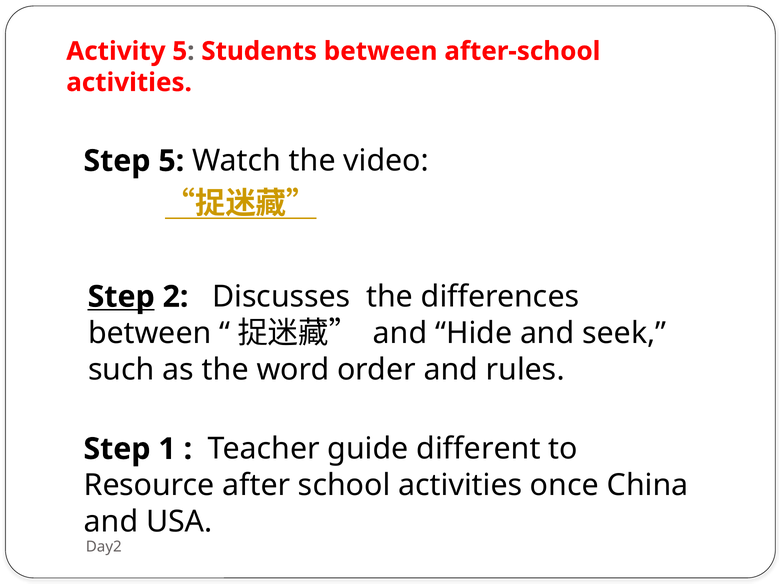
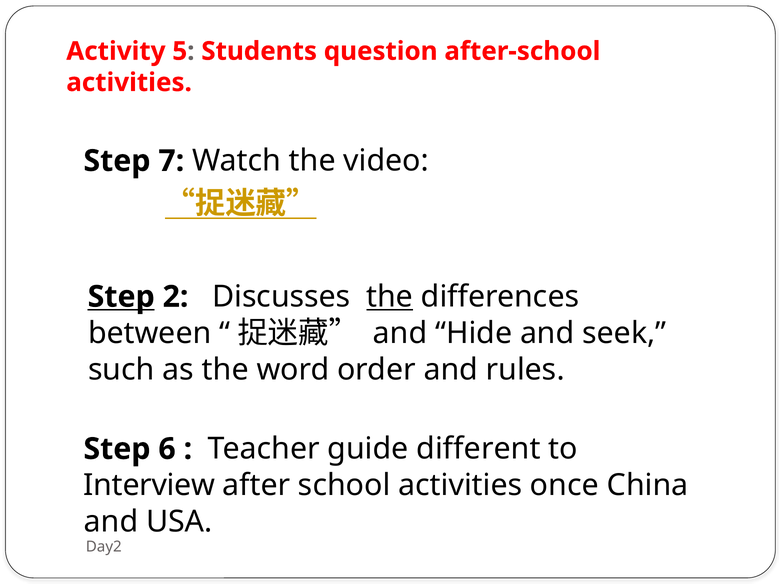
Students between: between -> question
Step 5: 5 -> 7
the at (390, 297) underline: none -> present
1: 1 -> 6
Resource: Resource -> Interview
